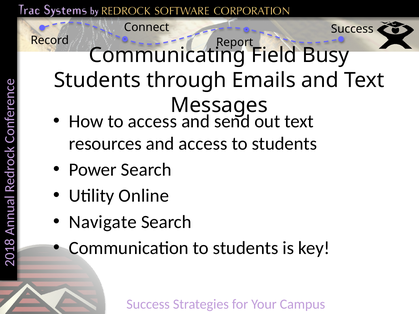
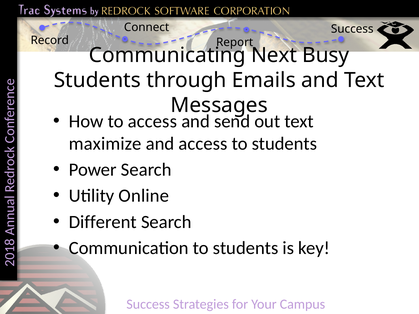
Field: Field -> Next
resources: resources -> maximize
Navigate: Navigate -> Different
